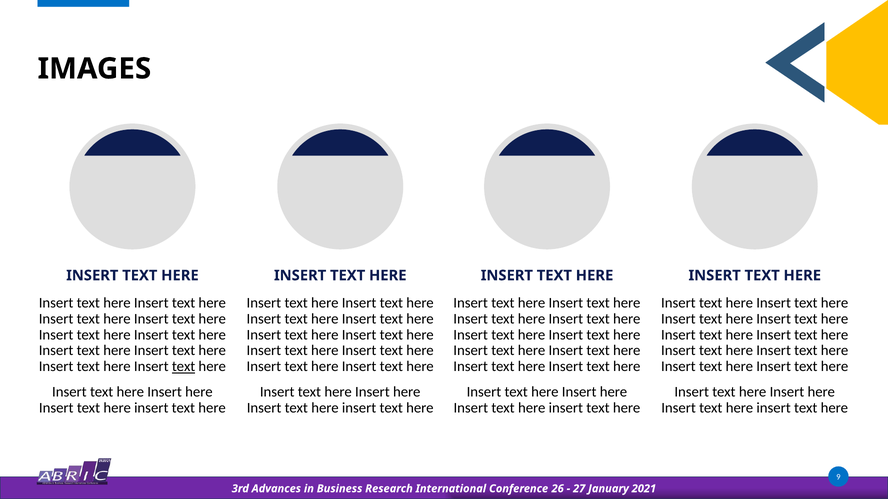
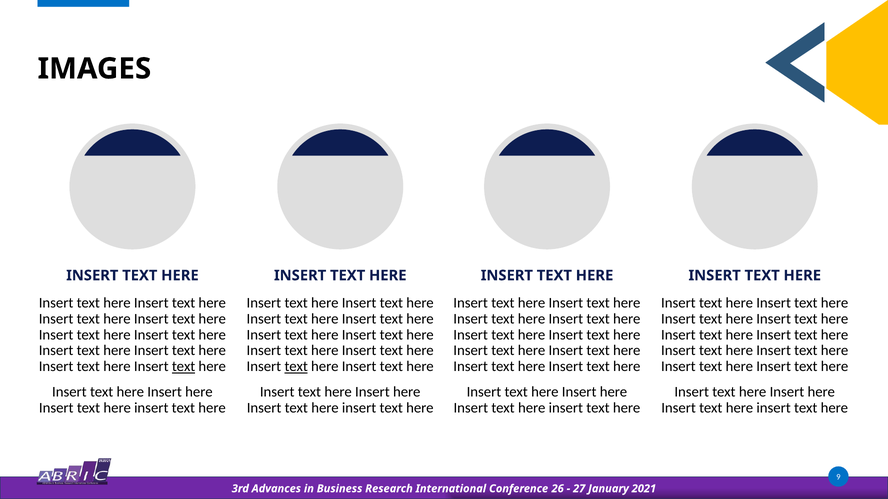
text at (296, 367) underline: none -> present
